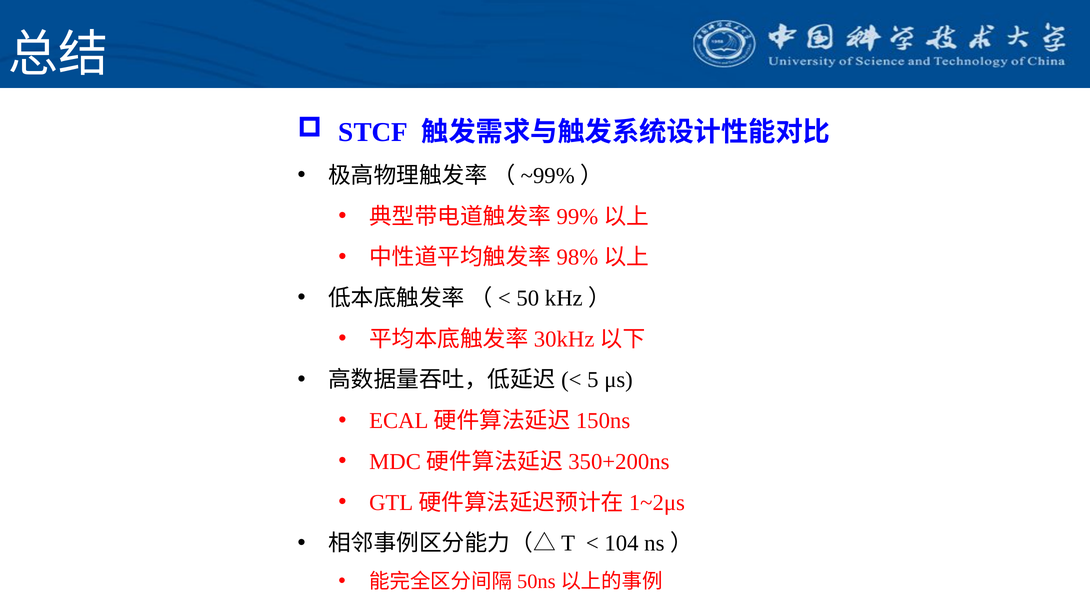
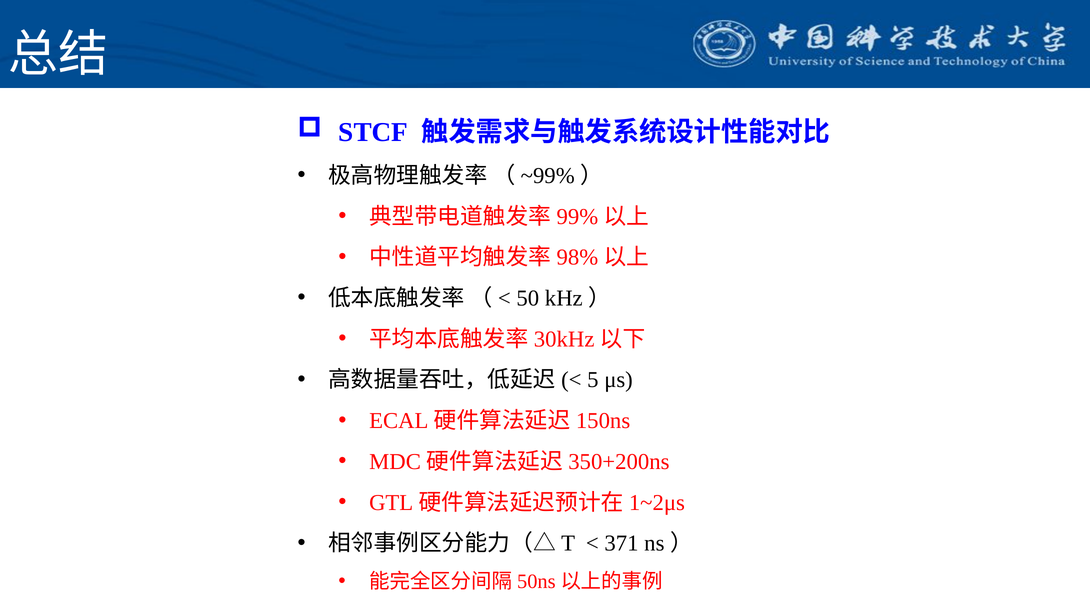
104: 104 -> 371
